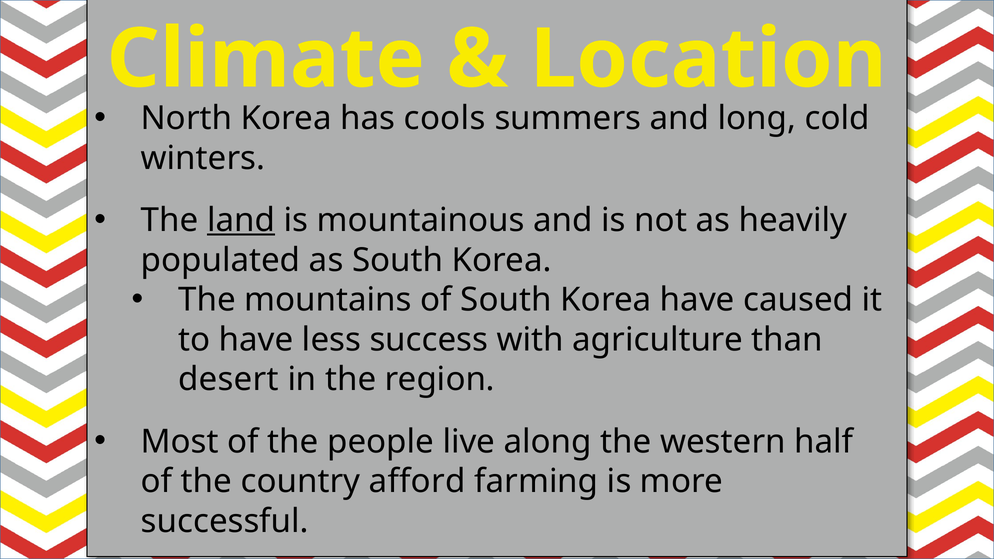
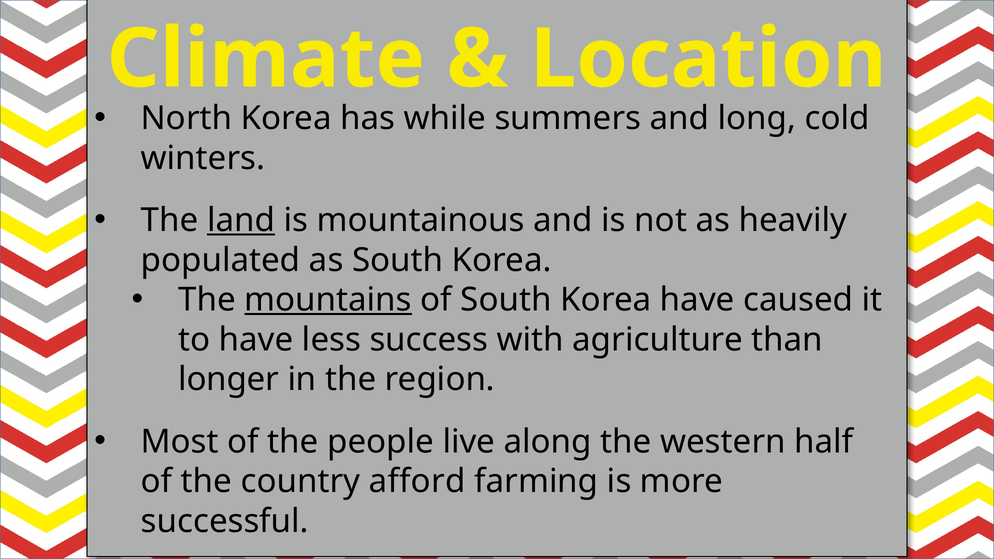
cools: cools -> while
mountains underline: none -> present
desert: desert -> longer
